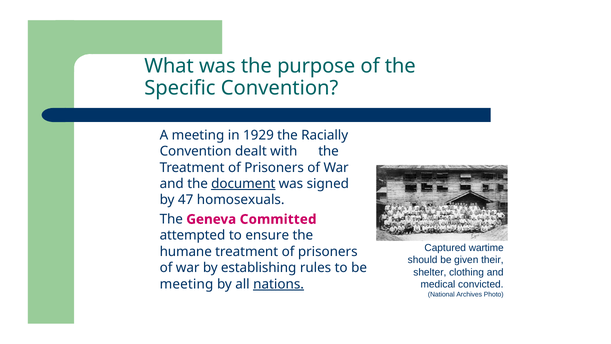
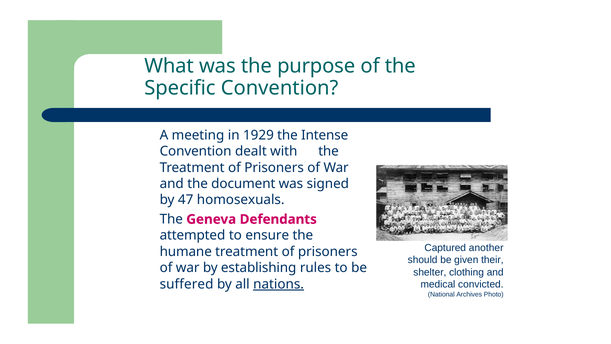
Racially: Racially -> Intense
document underline: present -> none
Committed: Committed -> Defendants
wartime: wartime -> another
meeting at (187, 284): meeting -> suffered
